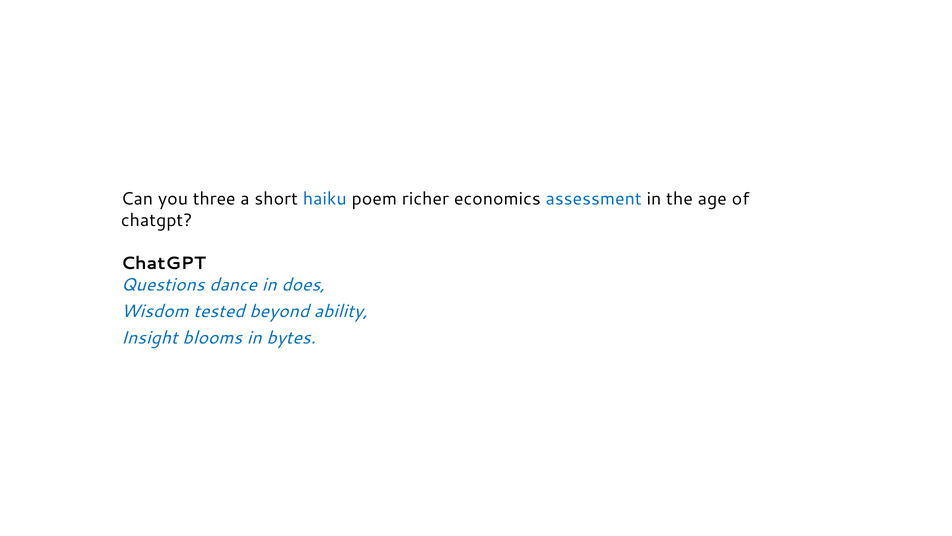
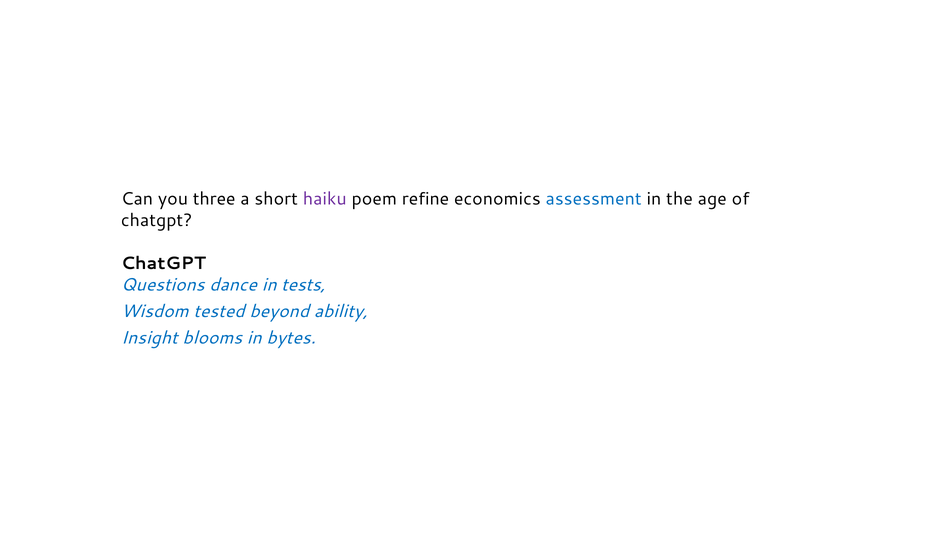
haiku colour: blue -> purple
richer: richer -> refine
does: does -> tests
